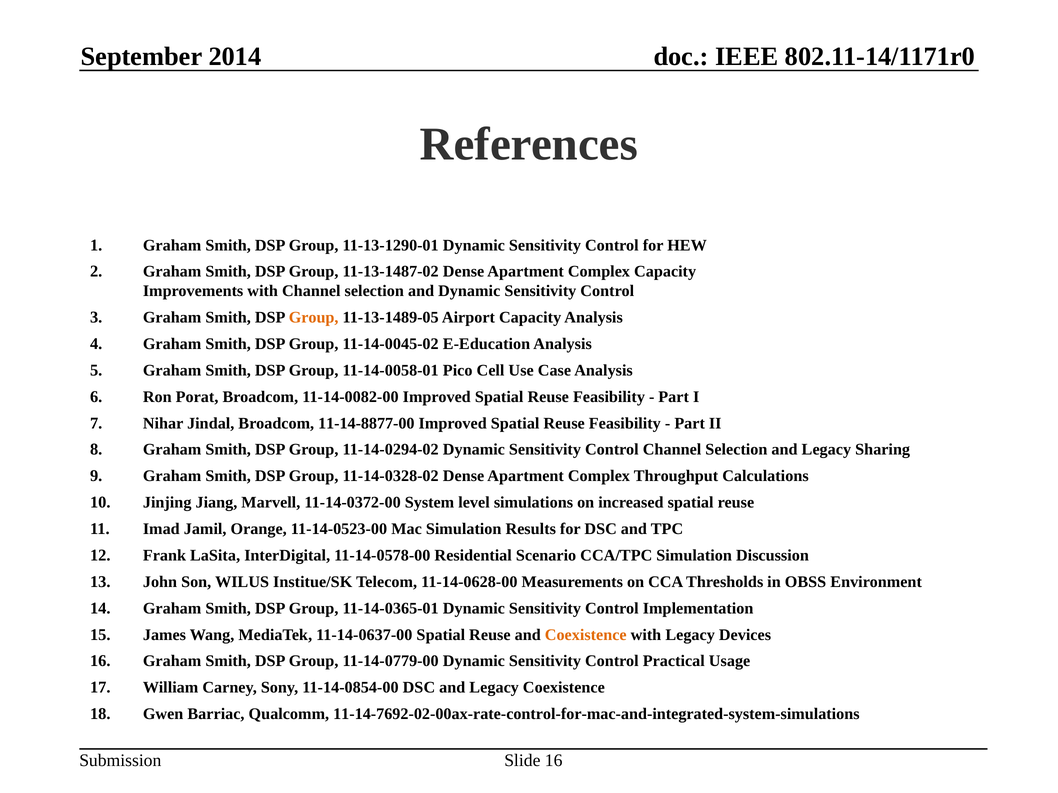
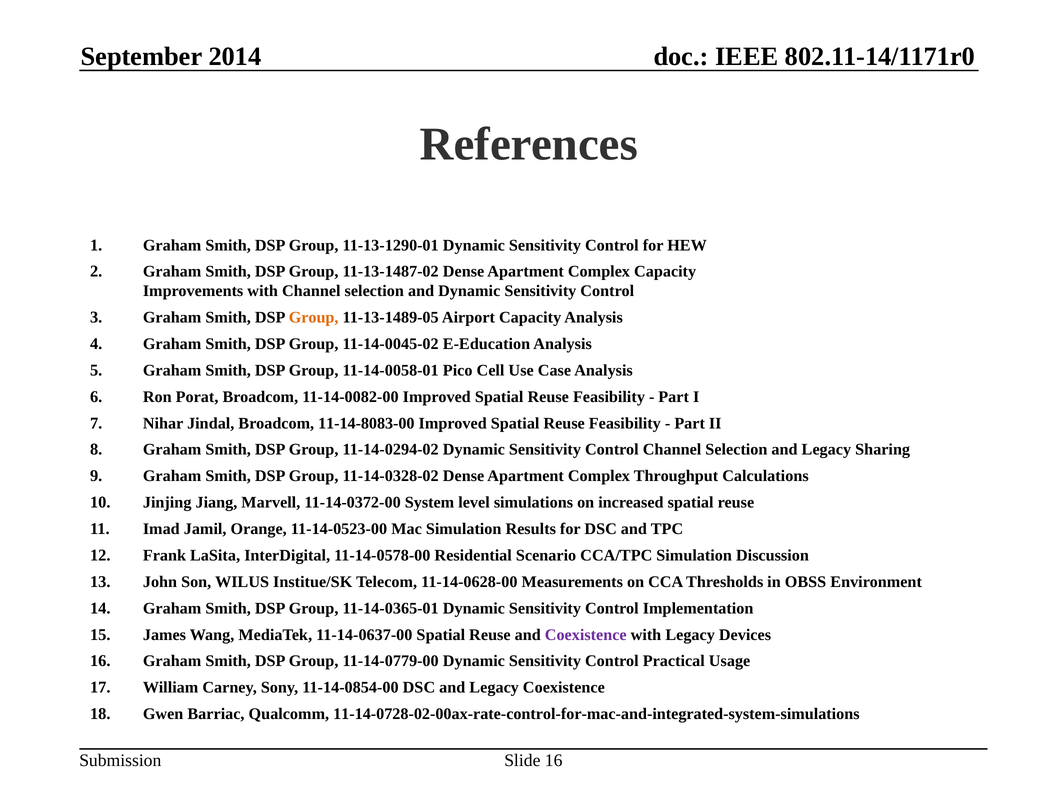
11-14-8877-00: 11-14-8877-00 -> 11-14-8083-00
Coexistence at (586, 635) colour: orange -> purple
11-14-7692-02-00ax-rate-control-for-mac-and-integrated-system-simulations: 11-14-7692-02-00ax-rate-control-for-mac-and-integrated-system-simulations -> 11-14-0728-02-00ax-rate-control-for-mac-and-integrated-system-simulations
